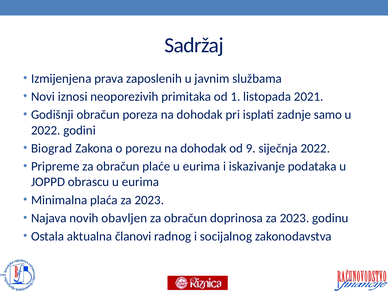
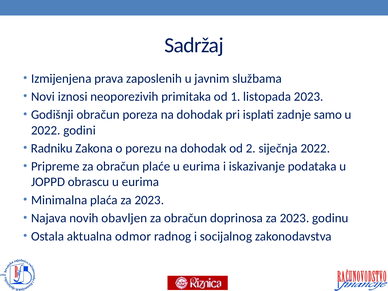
listopada 2021: 2021 -> 2023
Biograd: Biograd -> Radniku
9: 9 -> 2
članovi: članovi -> odmor
